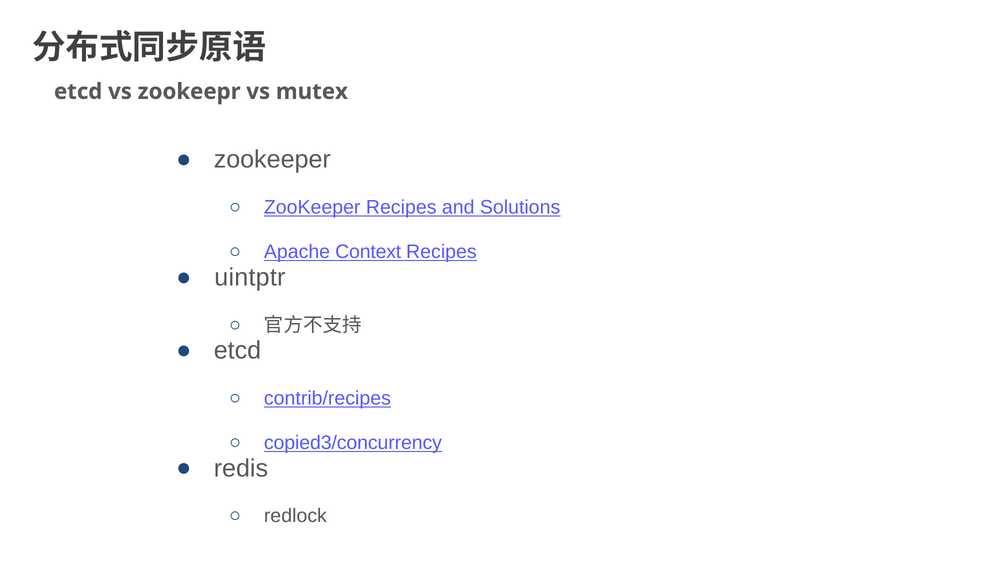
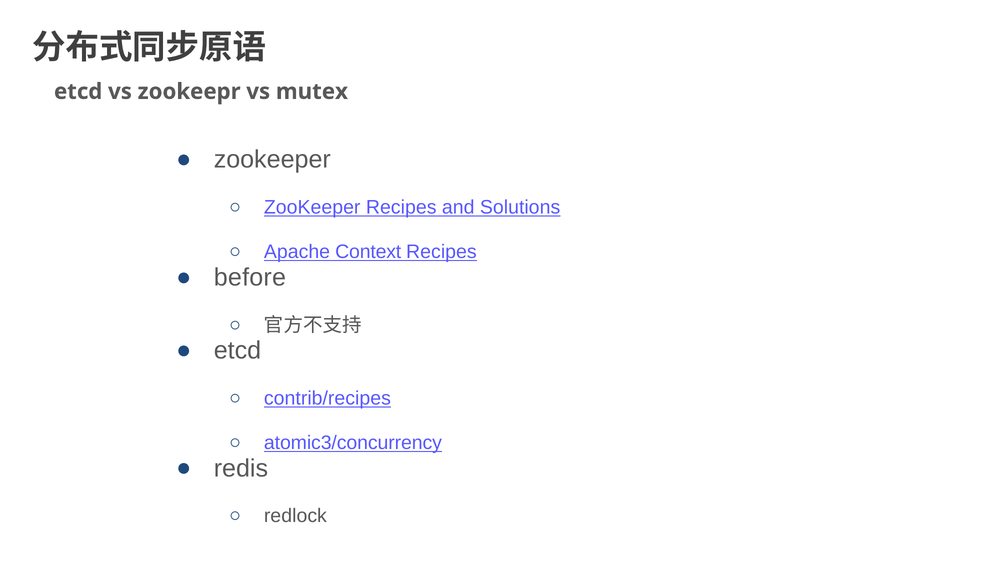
uintptr: uintptr -> before
copied3/concurrency: copied3/concurrency -> atomic3/concurrency
